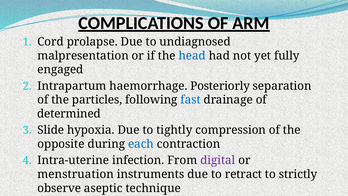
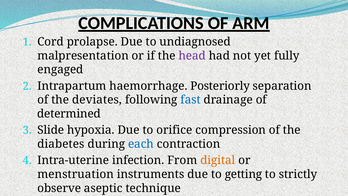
head colour: blue -> purple
particles: particles -> deviates
tightly: tightly -> orifice
opposite: opposite -> diabetes
digital colour: purple -> orange
retract: retract -> getting
